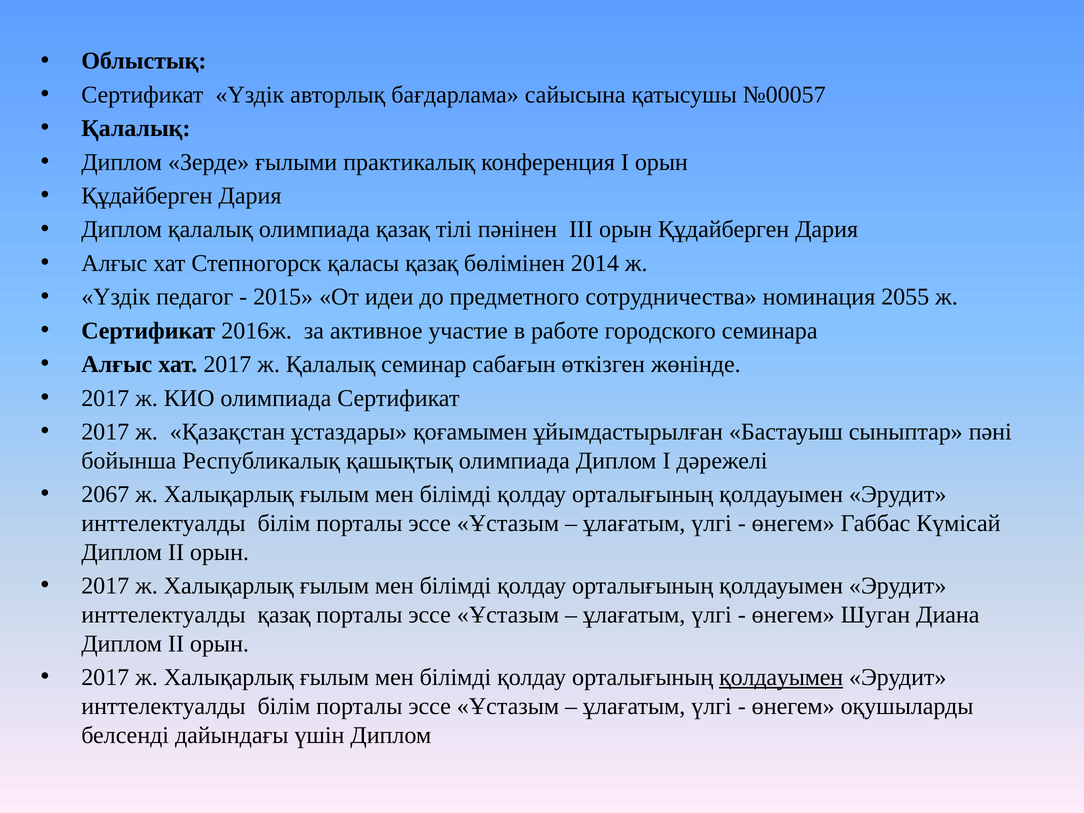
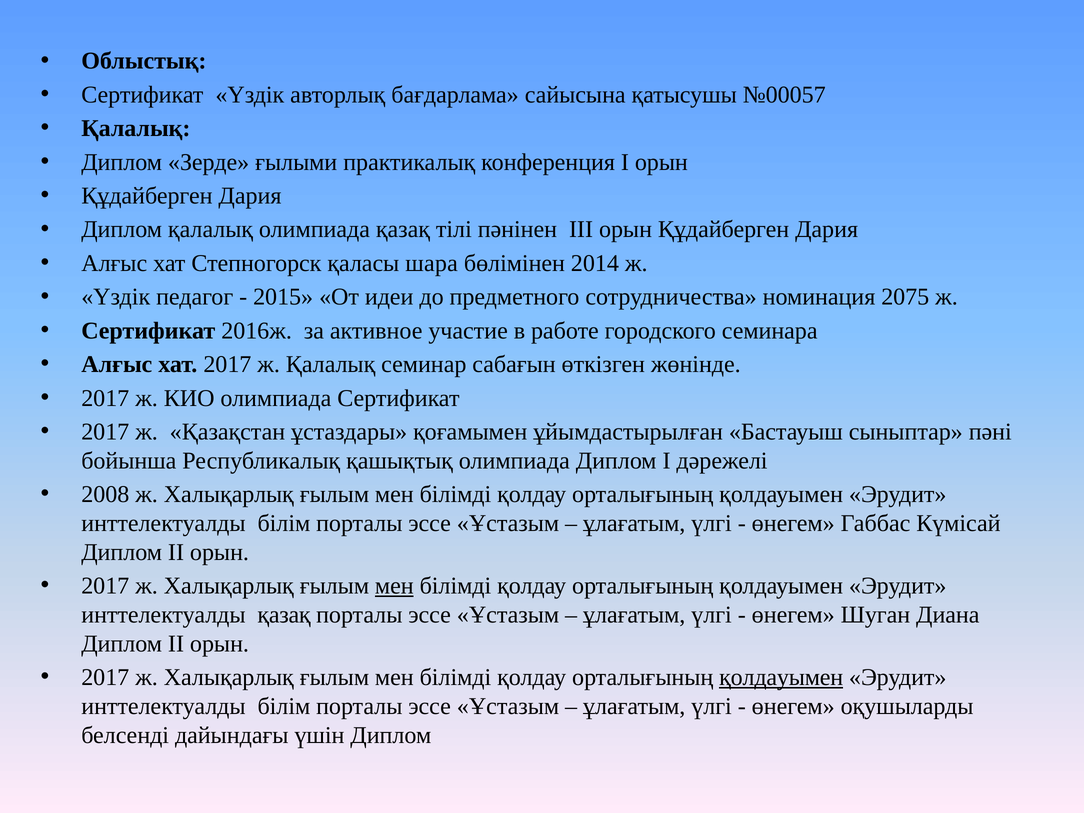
қаласы қазақ: қазақ -> шара
2055: 2055 -> 2075
2067: 2067 -> 2008
мен at (394, 586) underline: none -> present
